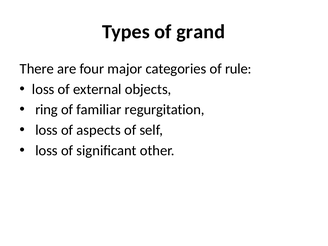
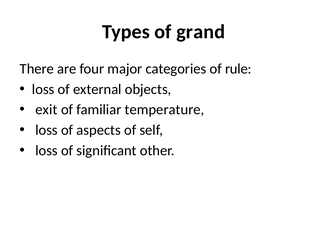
ring: ring -> exit
regurgitation: regurgitation -> temperature
